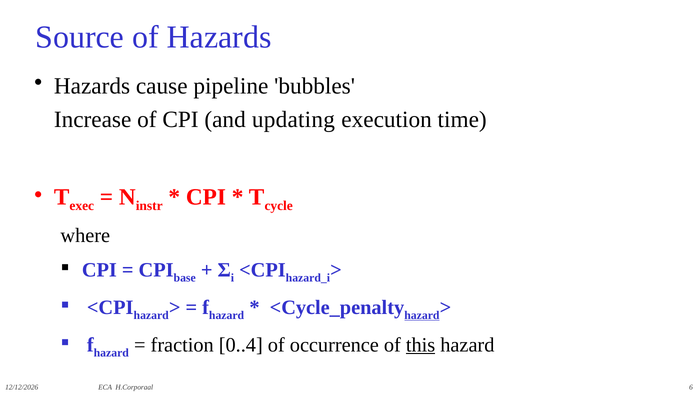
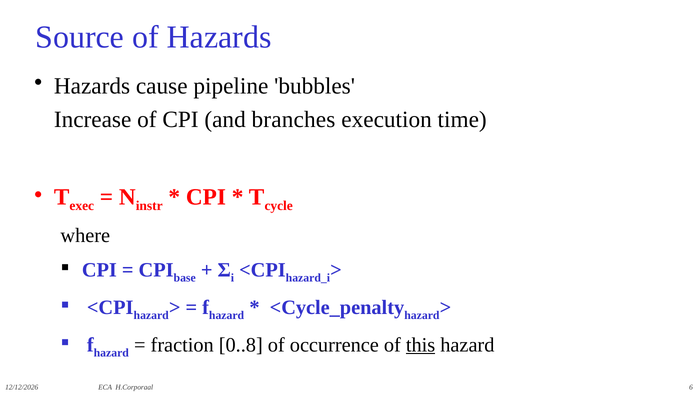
updating: updating -> branches
hazard at (422, 315) underline: present -> none
0..4: 0..4 -> 0..8
